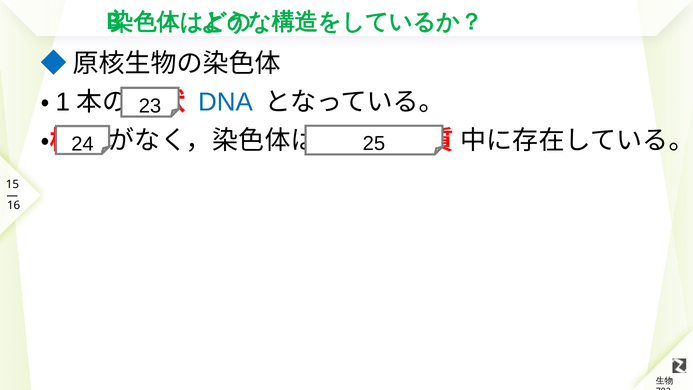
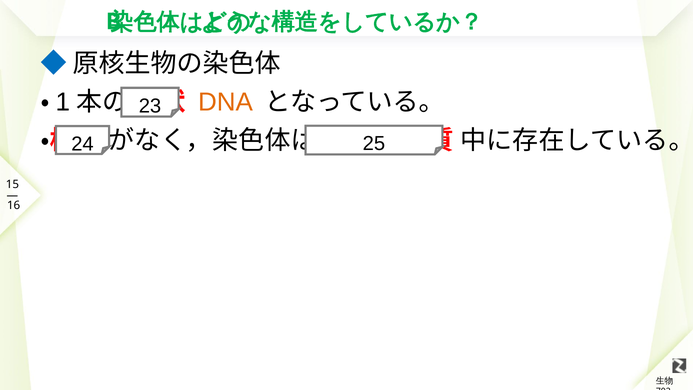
DNA colour: blue -> orange
